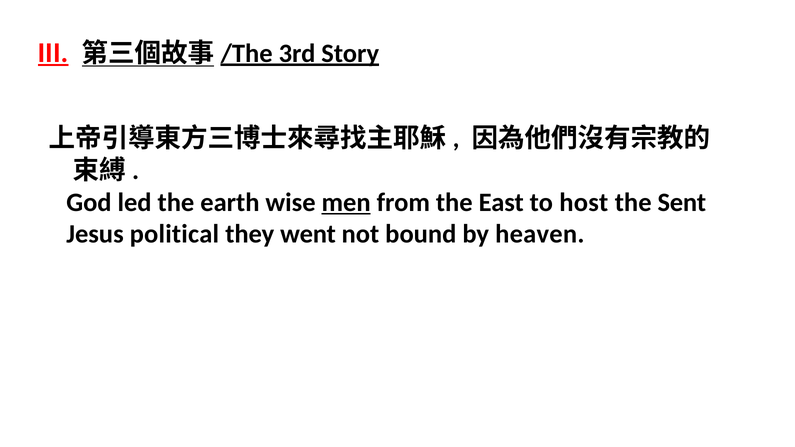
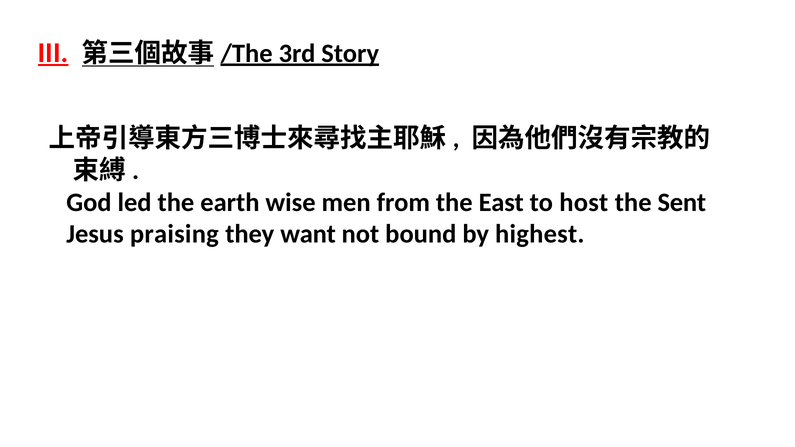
men underline: present -> none
political: political -> praising
went: went -> want
heaven: heaven -> highest
